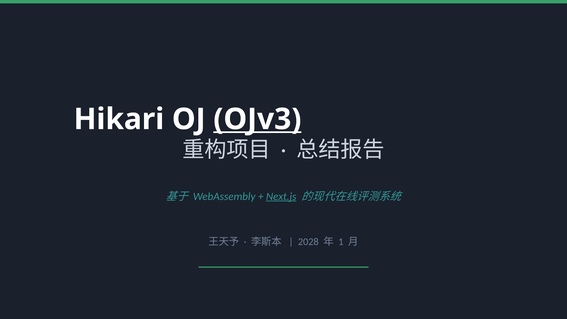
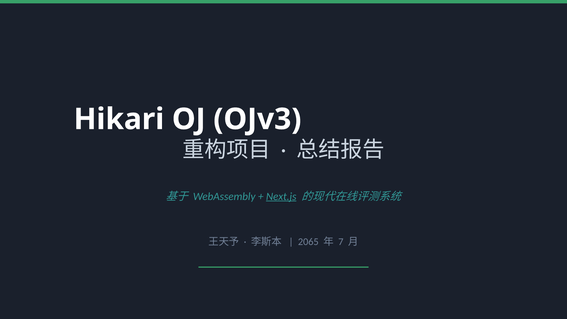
OJv3 underline: present -> none
2028: 2028 -> 2065
1: 1 -> 7
